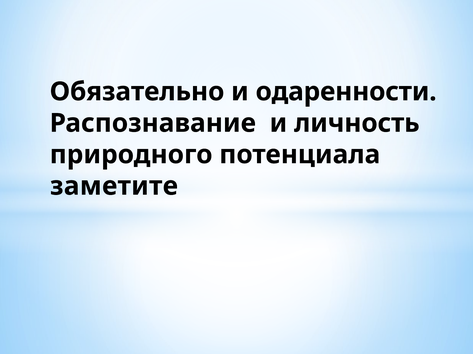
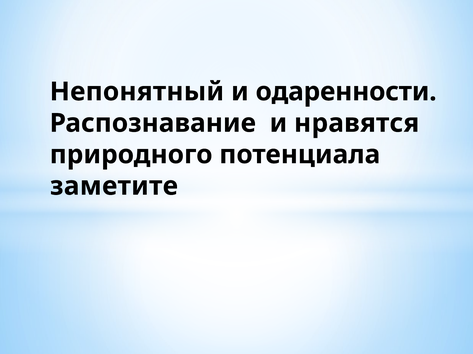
Обязательно: Обязательно -> Непонятный
личность: личность -> нравятся
